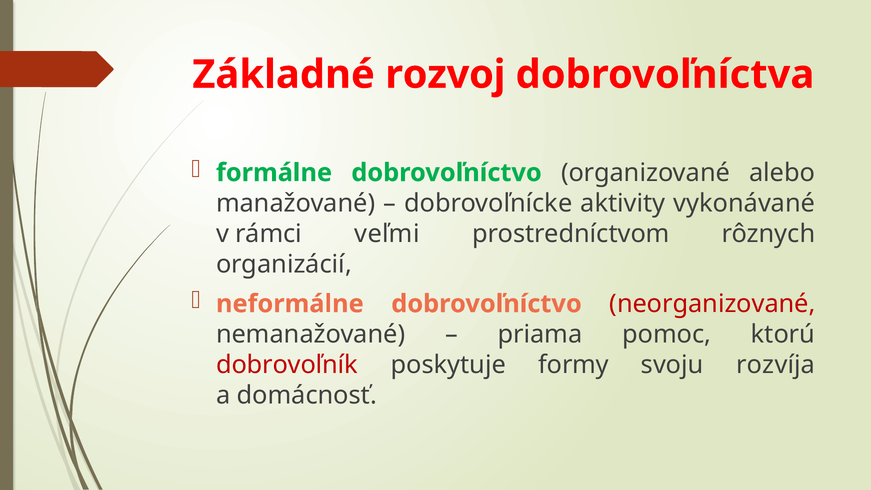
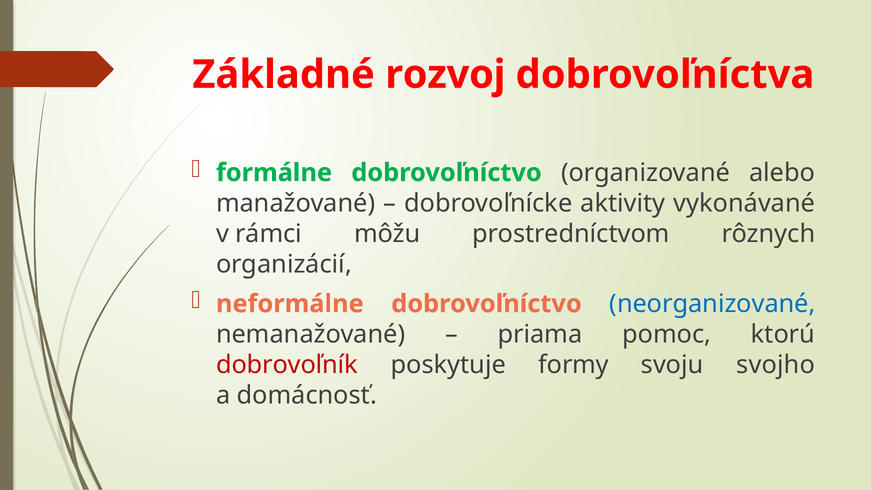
veľmi: veľmi -> môžu
neorganizované colour: red -> blue
rozvíja: rozvíja -> svojho
